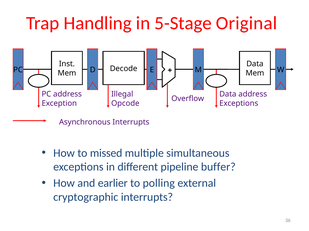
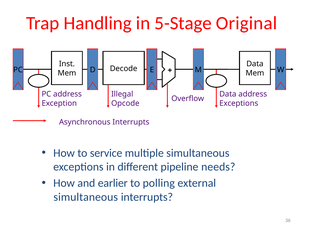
missed: missed -> service
buffer: buffer -> needs
cryptographic at (86, 198): cryptographic -> simultaneous
